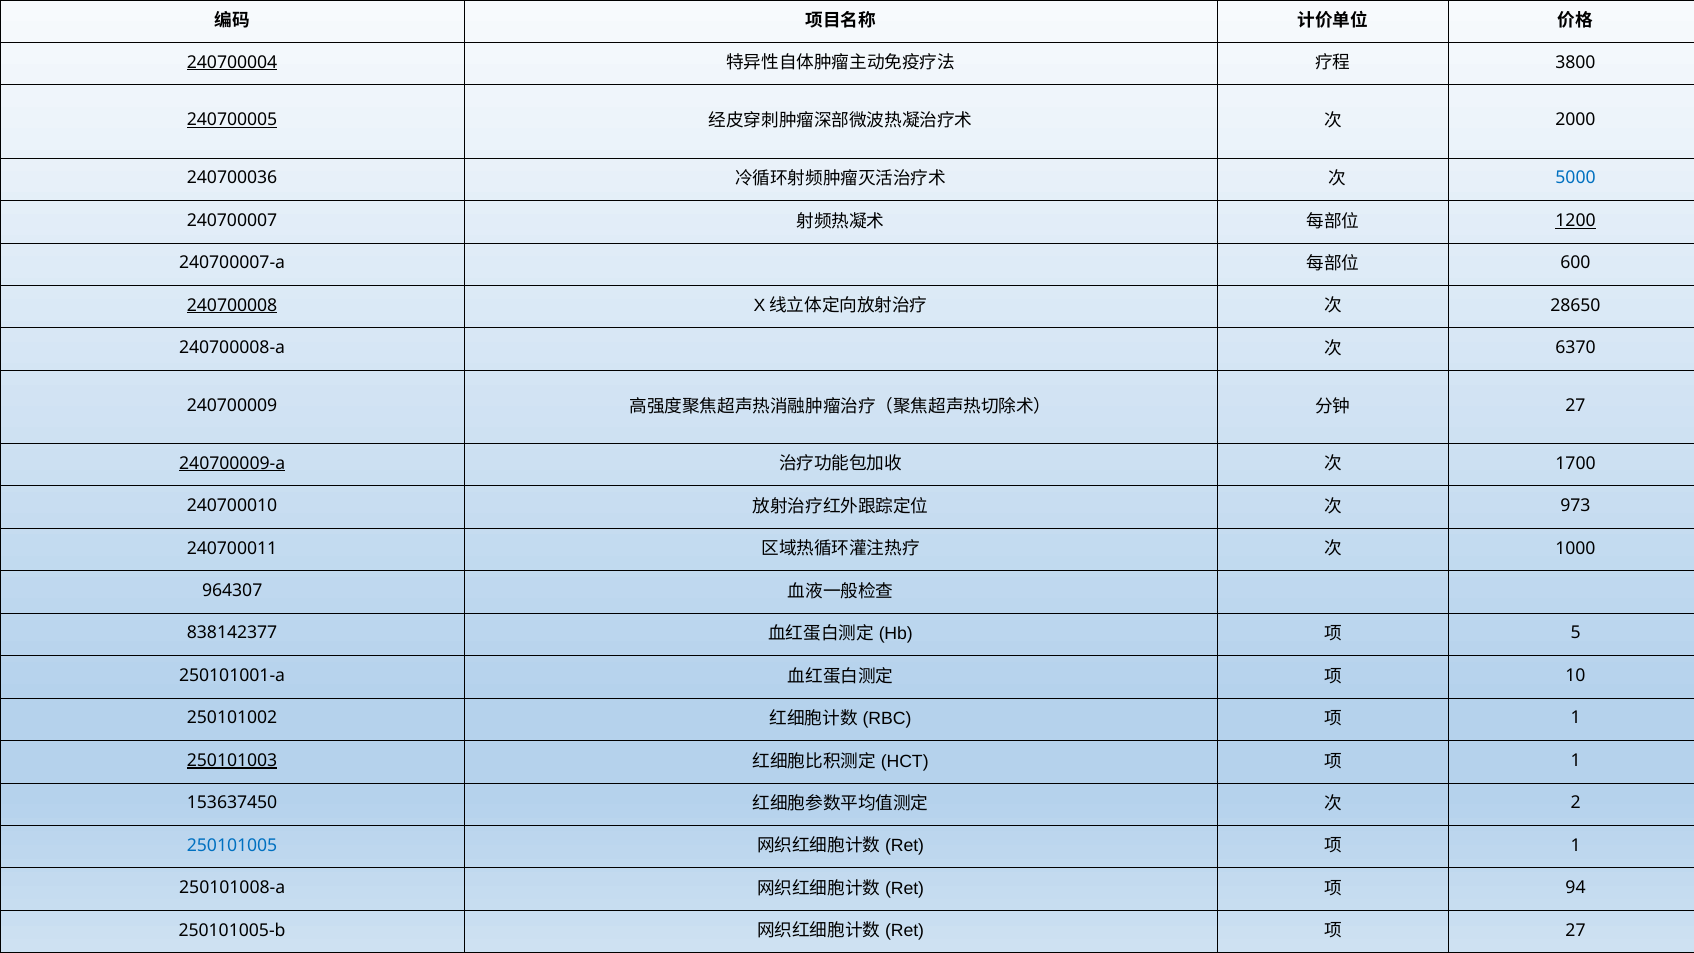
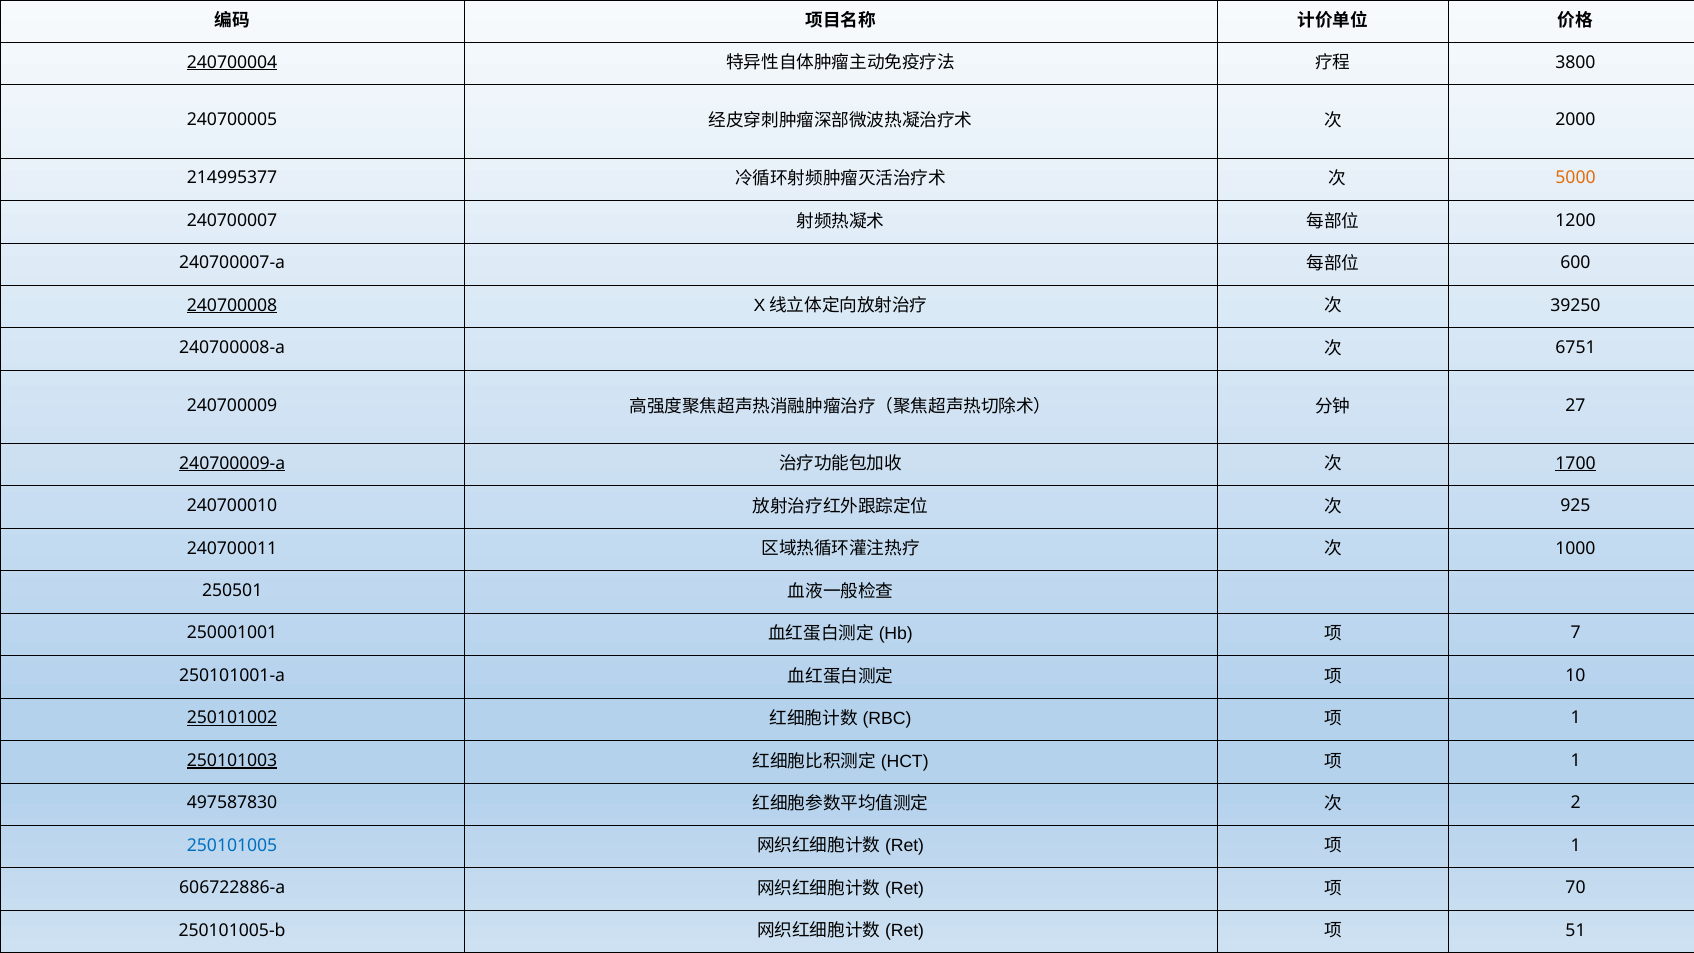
240700005 underline: present -> none
240700036: 240700036 -> 214995377
5000 colour: blue -> orange
1200 underline: present -> none
28650: 28650 -> 39250
6370: 6370 -> 6751
1700 underline: none -> present
973: 973 -> 925
964307: 964307 -> 250501
838142377: 838142377 -> 250001001
5: 5 -> 7
250101002 underline: none -> present
153637450: 153637450 -> 497587830
250101008-a: 250101008-a -> 606722886-a
94: 94 -> 70
27 at (1576, 930): 27 -> 51
